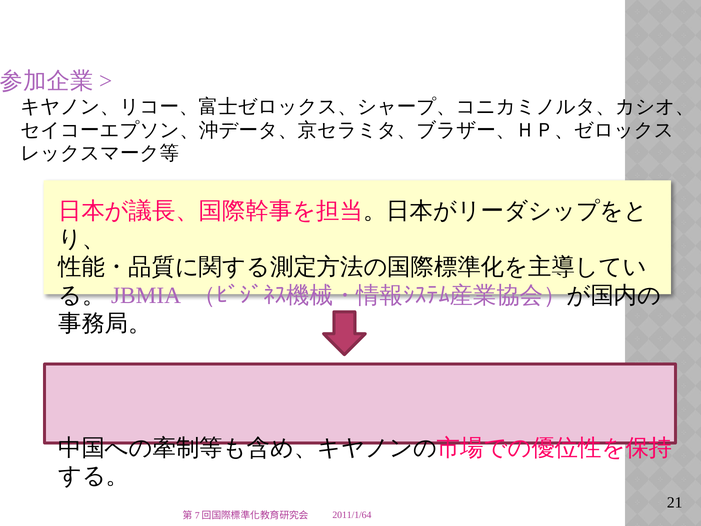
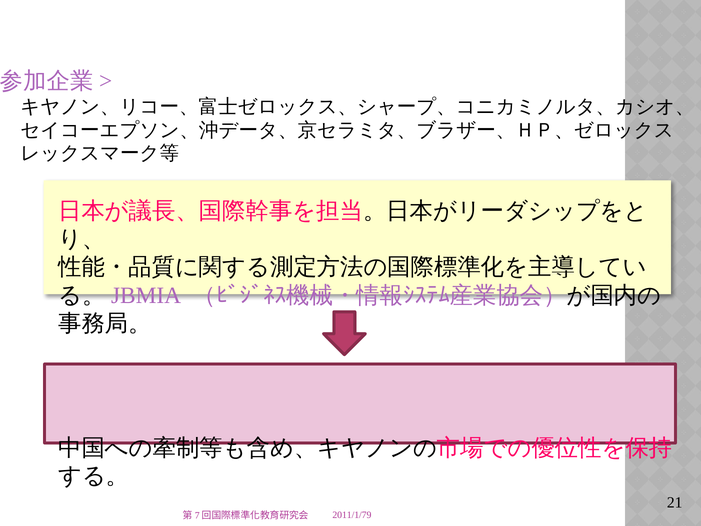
2011/1/64: 2011/1/64 -> 2011/1/79
